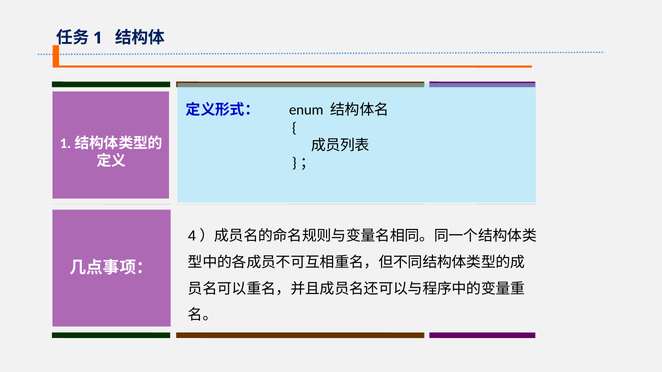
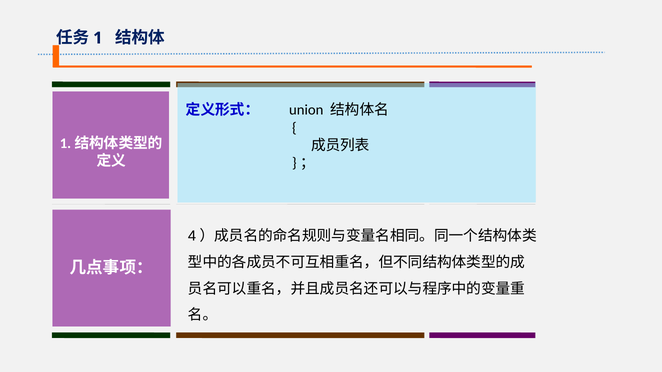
enum: enum -> union
